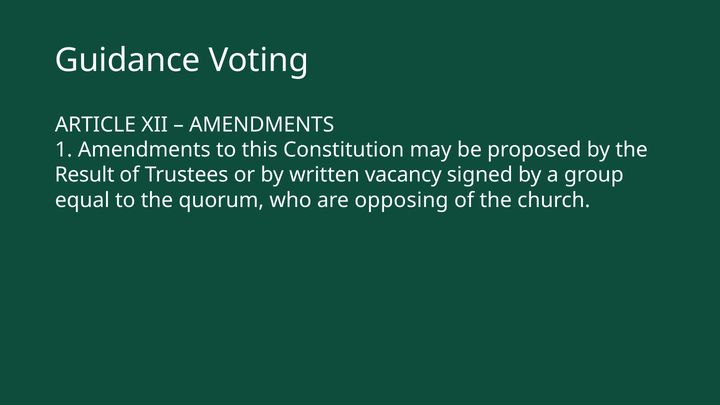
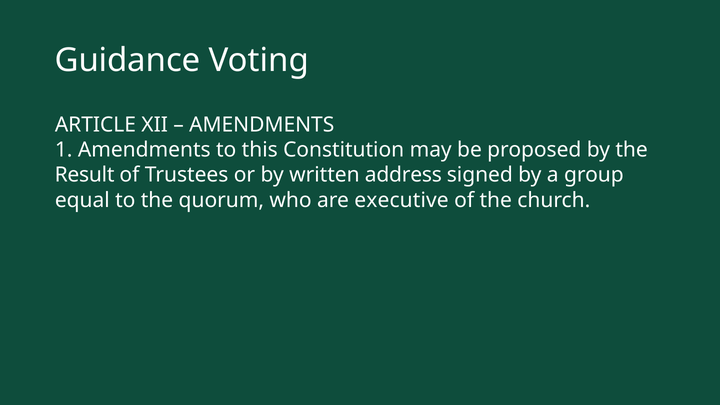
vacancy: vacancy -> address
opposing: opposing -> executive
